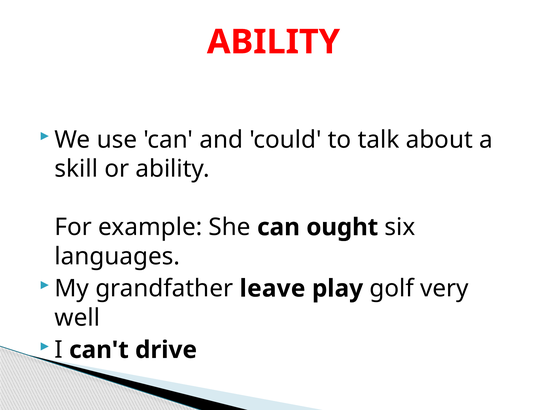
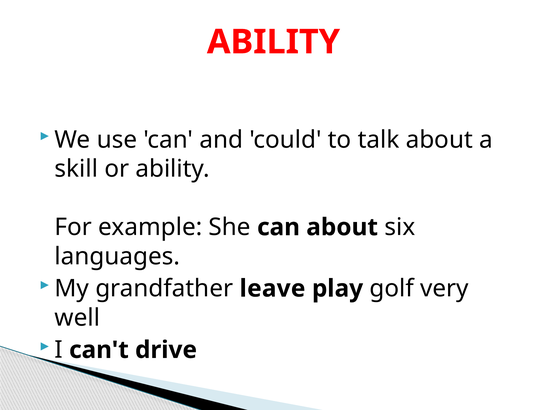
can ought: ought -> about
